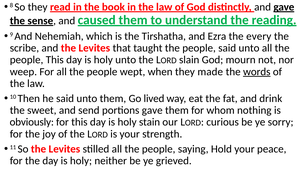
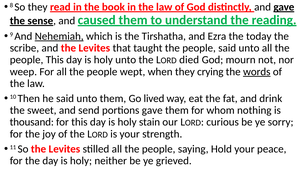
Nehemiah underline: none -> present
every: every -> today
slain: slain -> died
made: made -> crying
obviously: obviously -> thousand
